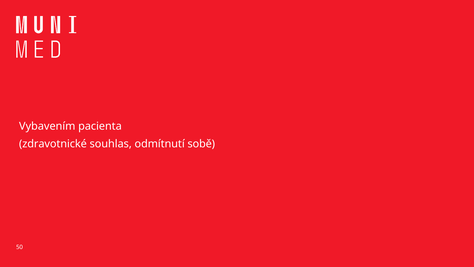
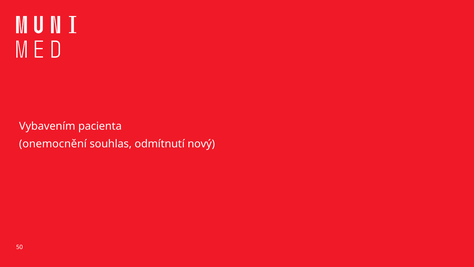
zdravotnické: zdravotnické -> onemocnění
sobě: sobě -> nový
